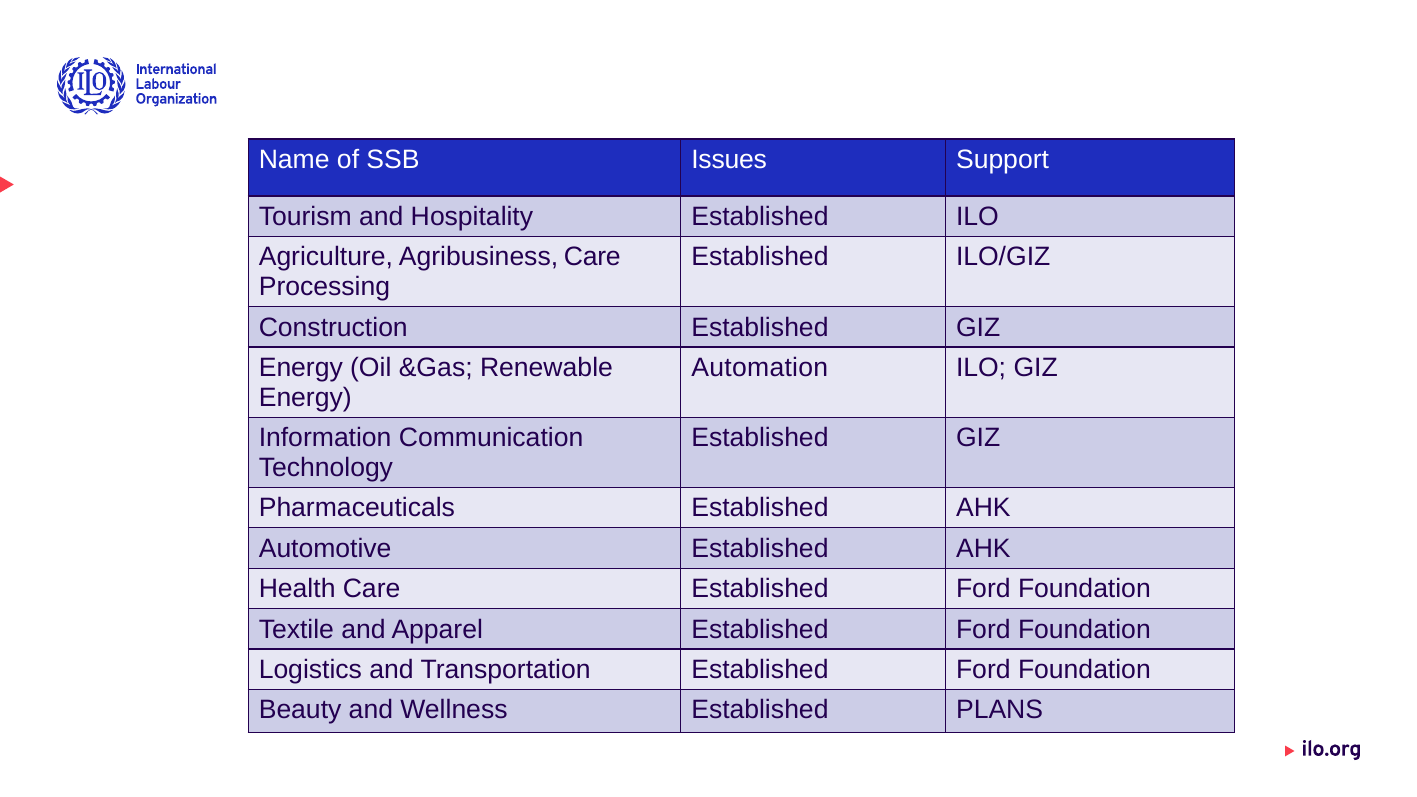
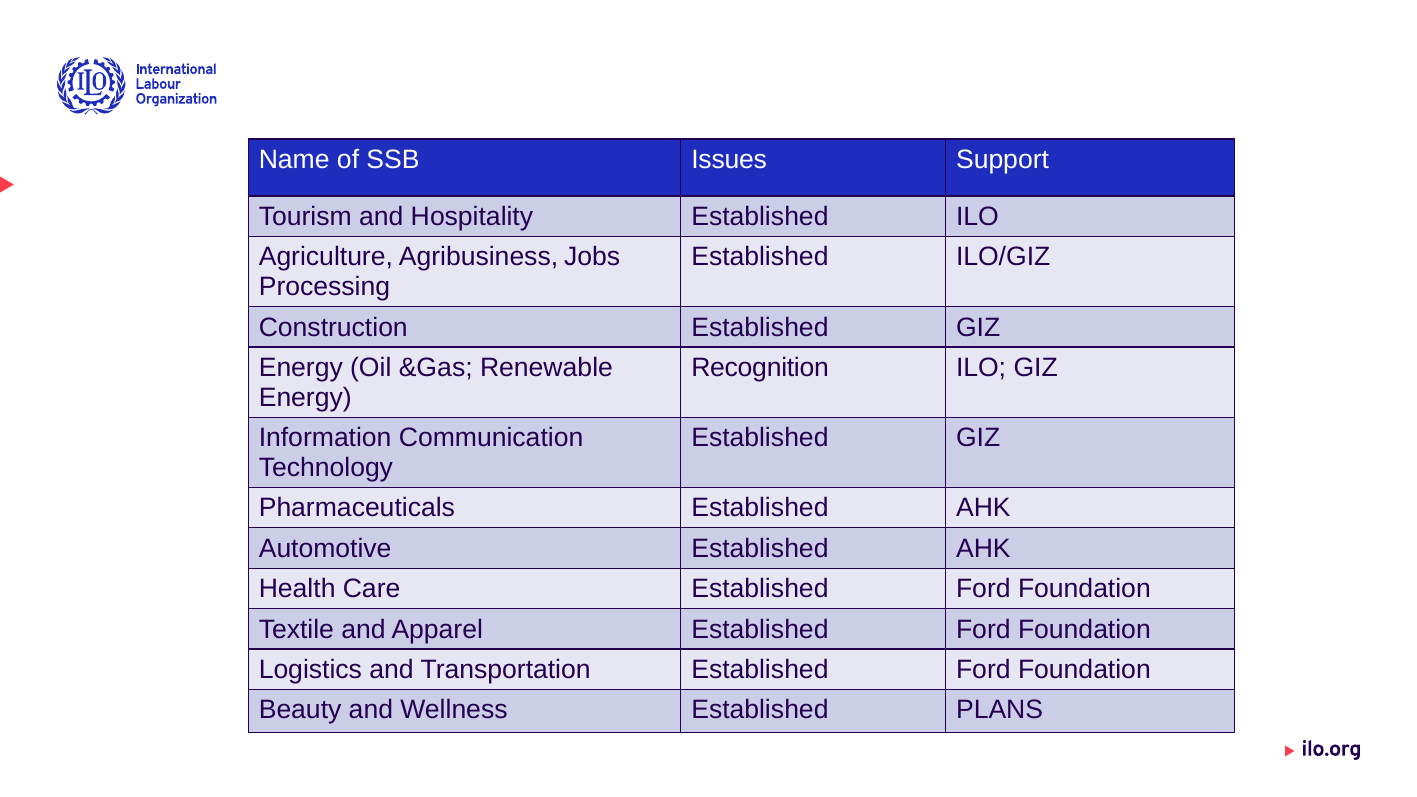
Agribusiness Care: Care -> Jobs
Automation: Automation -> Recognition
